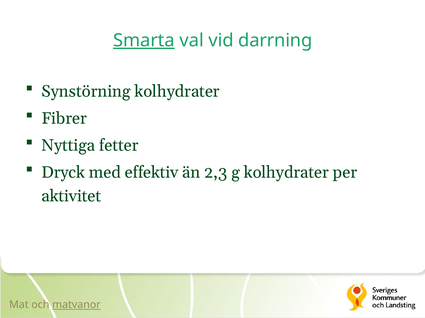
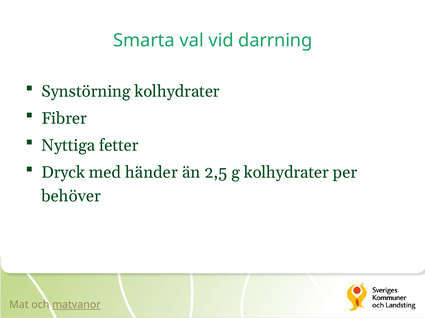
Smarta underline: present -> none
effektiv: effektiv -> händer
2,3: 2,3 -> 2,5
aktivitet: aktivitet -> behöver
